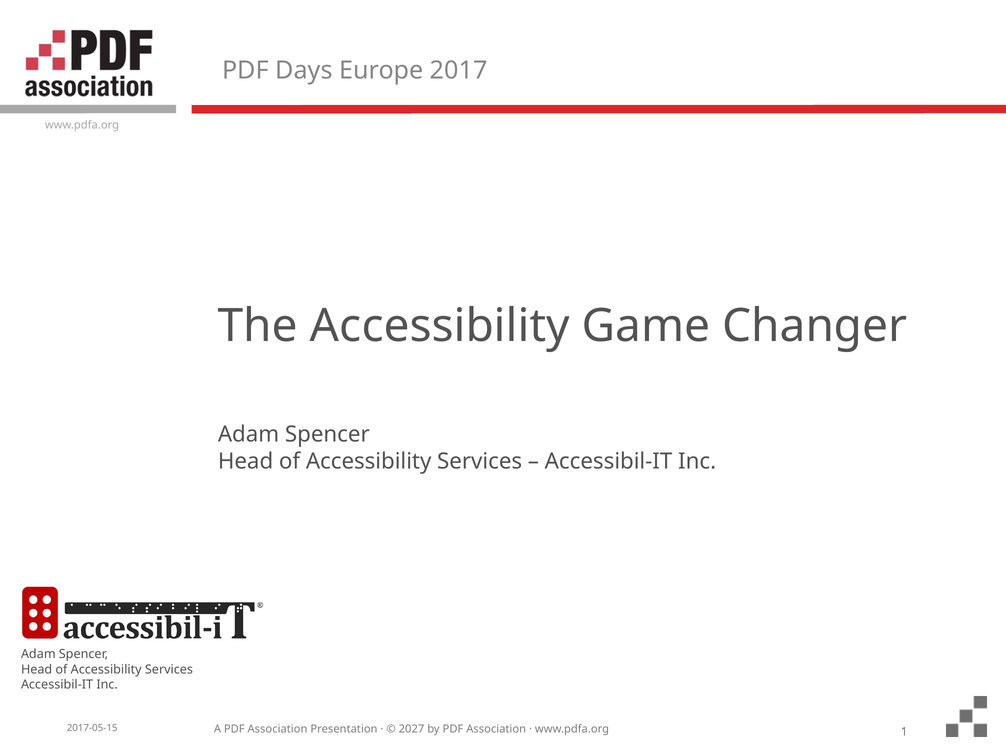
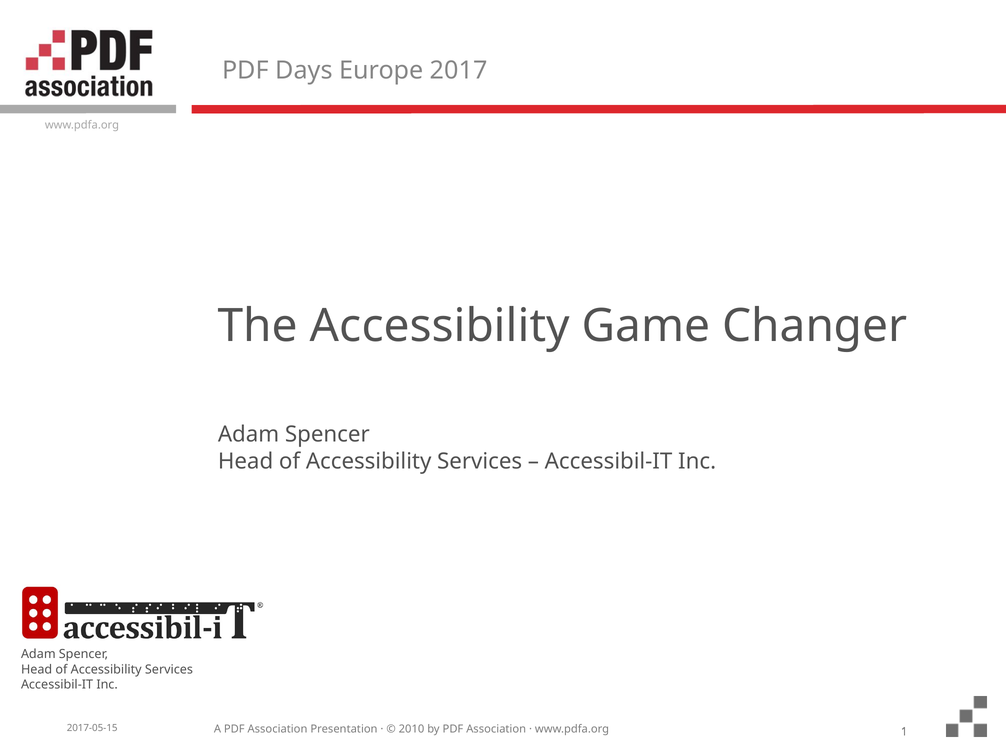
2027: 2027 -> 2010
